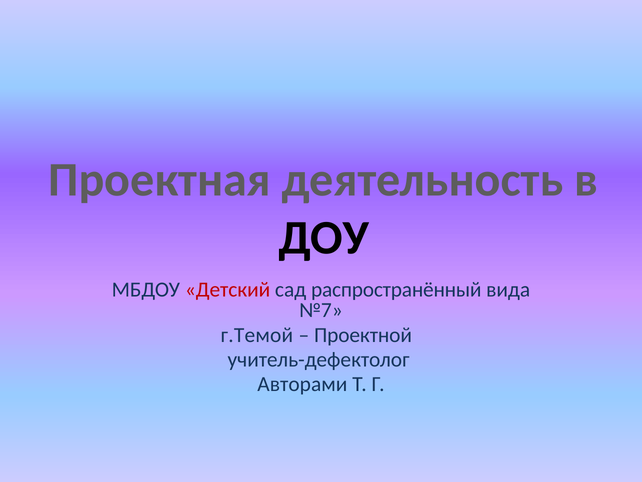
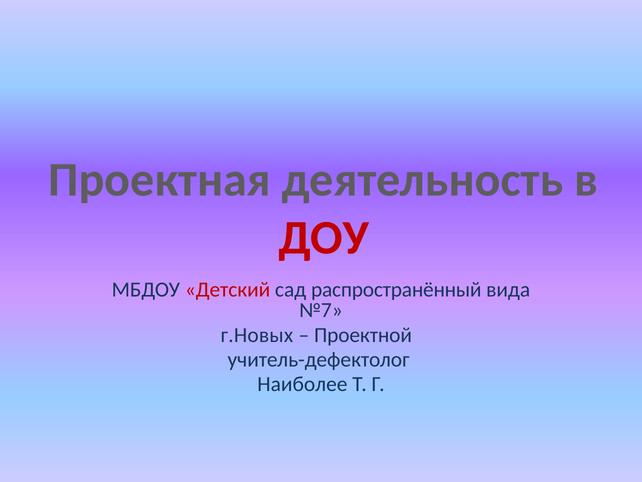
ДОУ colour: black -> red
г.Темой: г.Темой -> г.Новых
Авторами: Авторами -> Наиболее
